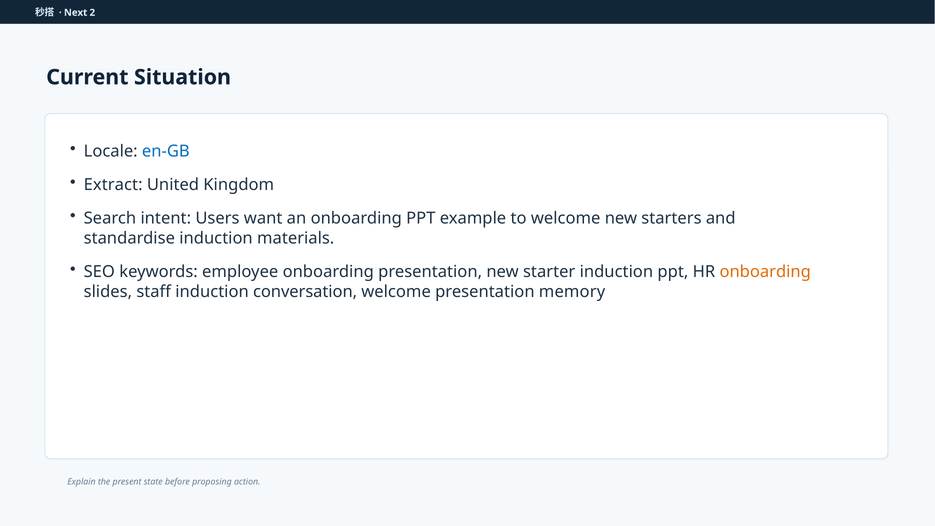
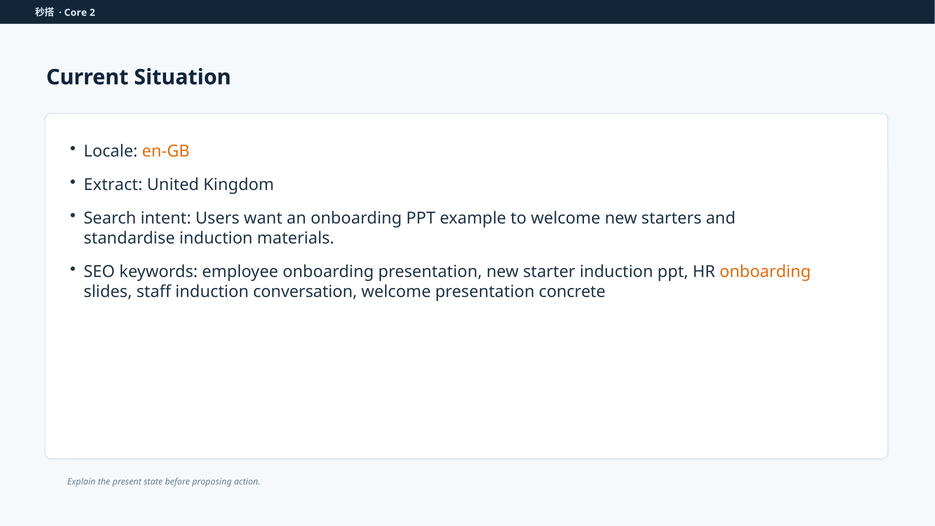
Next: Next -> Core
en-GB colour: blue -> orange
memory: memory -> concrete
